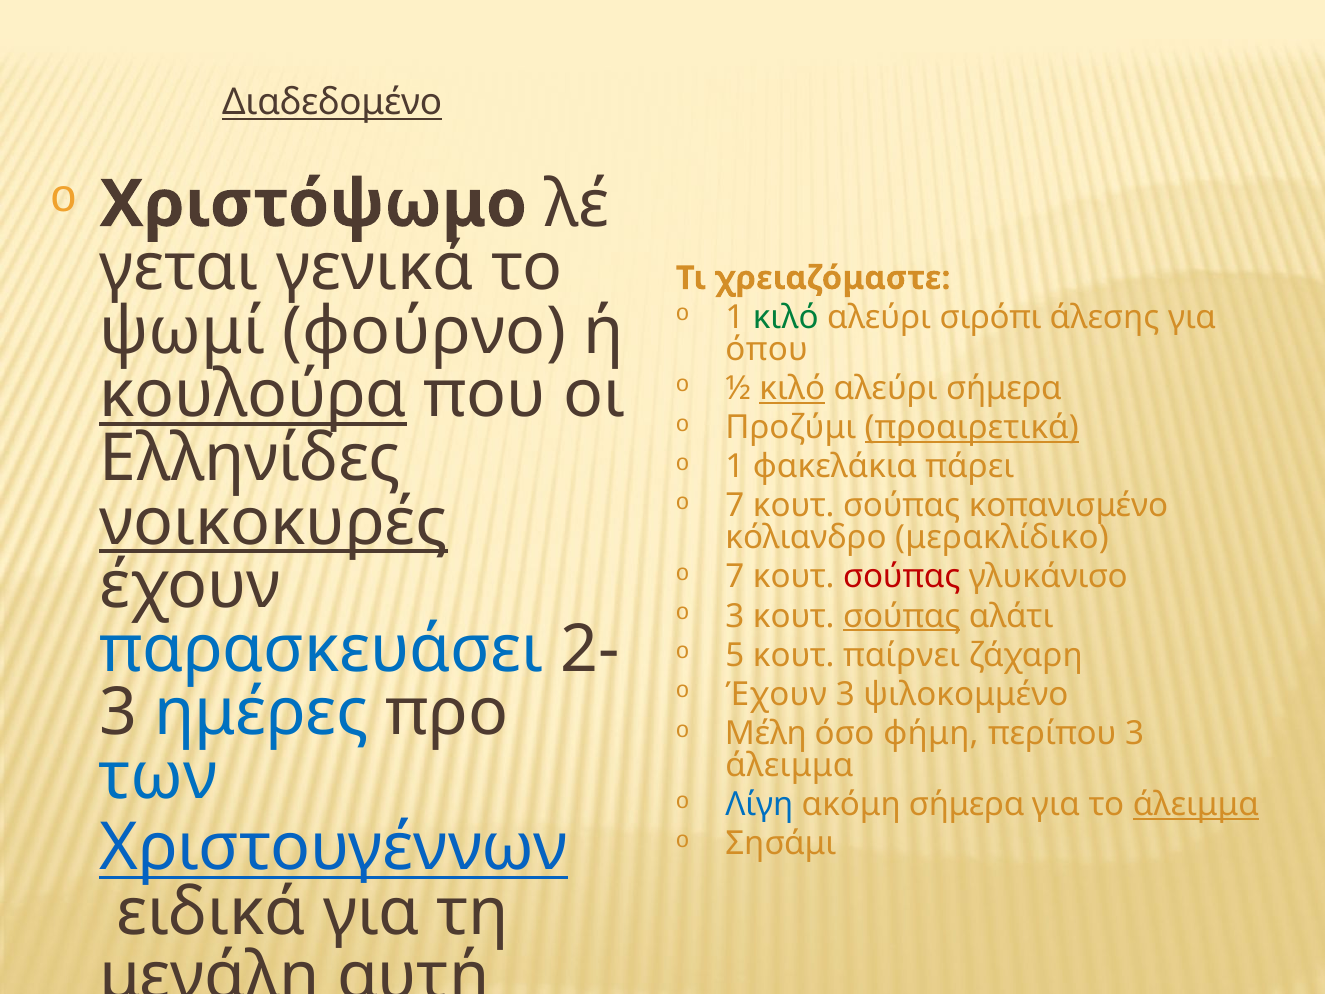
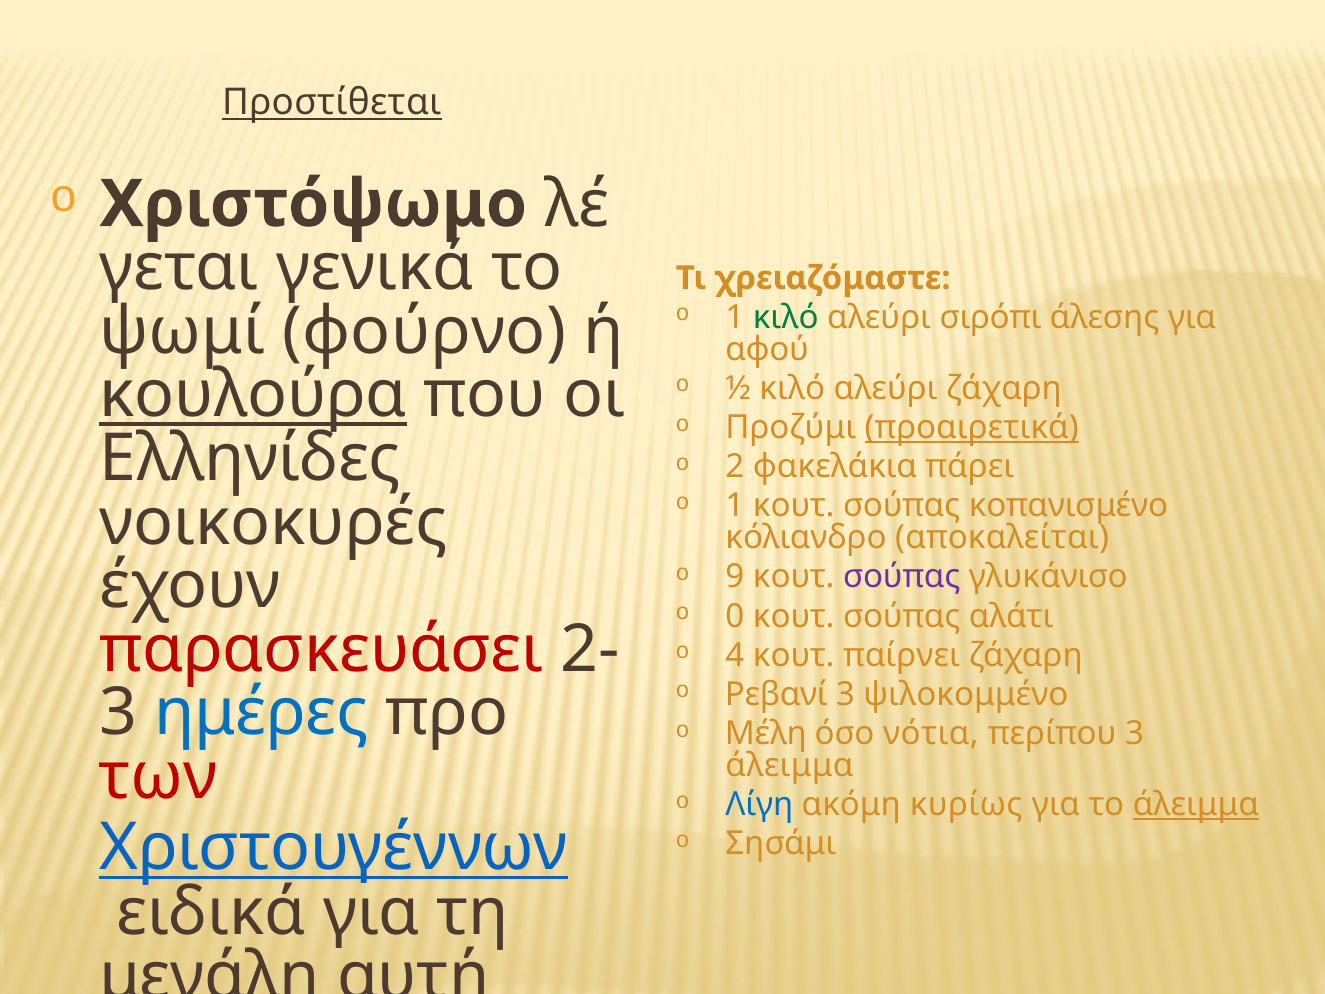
Διαδεδομένο: Διαδεδομένο -> Προστίθεται
όπου: όπου -> αφού
κιλό at (792, 388) underline: present -> none
αλεύρι σήμερα: σήμερα -> ζάχαρη
1 at (735, 467): 1 -> 2
7 at (735, 506): 7 -> 1
νοικοκυρές underline: present -> none
μερακλίδικο: μερακλίδικο -> αποκαλείται
7 at (735, 577): 7 -> 9
σούπας at (902, 577) colour: red -> purple
3 at (735, 616): 3 -> 0
σούπας at (902, 616) underline: present -> none
παρασκευάσει colour: blue -> red
5: 5 -> 4
Έχουν at (776, 694): Έχουν -> Ρεβανί
φήμη: φήμη -> νότια
των colour: blue -> red
ακόμη σήμερα: σήμερα -> κυρίως
